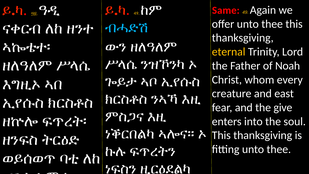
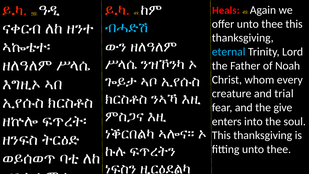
Same: Same -> Heals
eternal colour: yellow -> light blue
east: east -> trial
